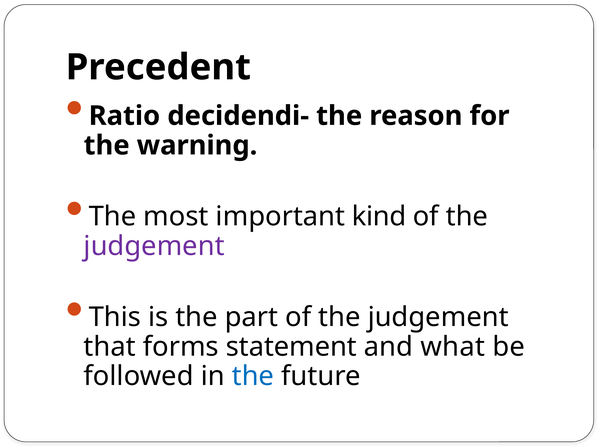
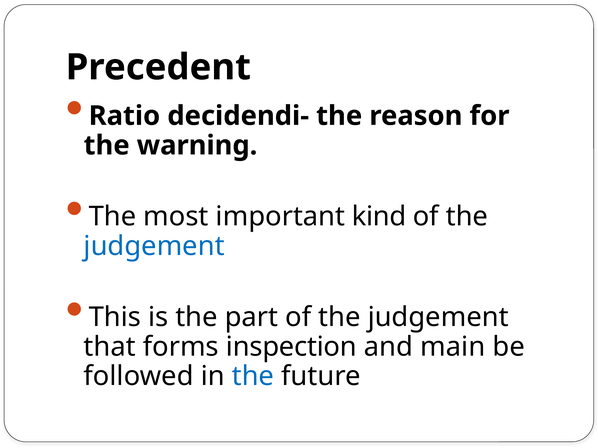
judgement at (154, 246) colour: purple -> blue
statement: statement -> inspection
what: what -> main
